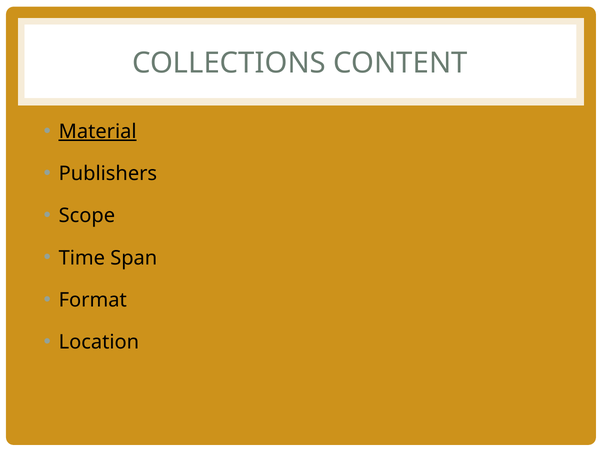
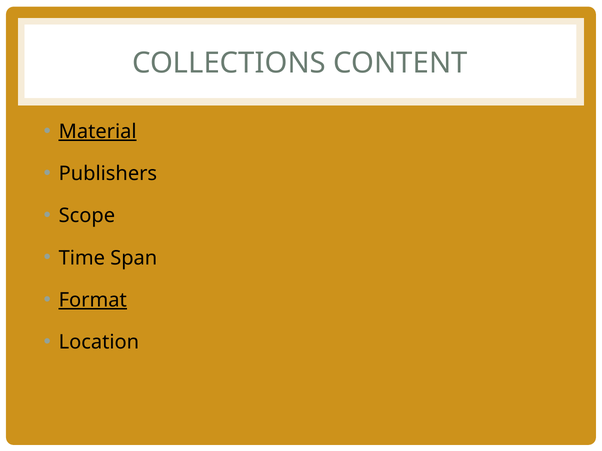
Format underline: none -> present
